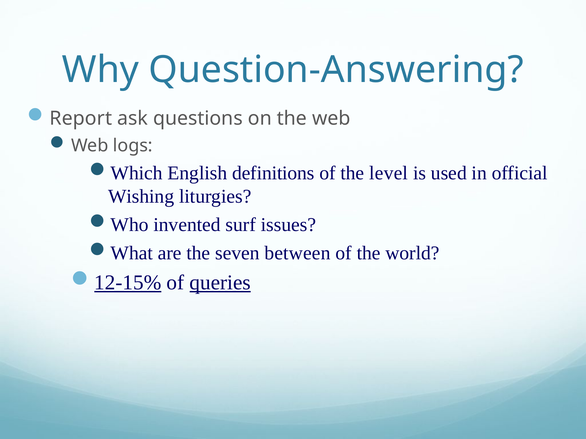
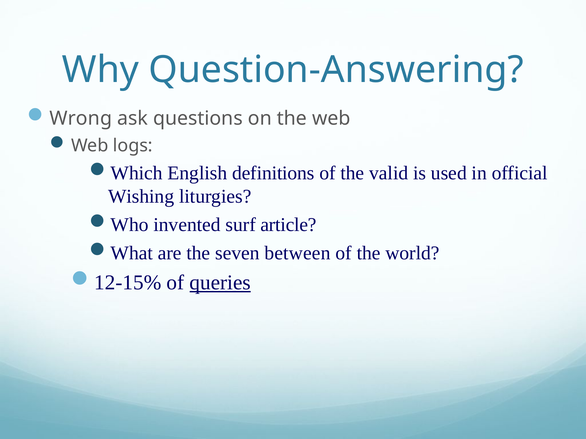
Report: Report -> Wrong
level: level -> valid
issues: issues -> article
12-15% underline: present -> none
